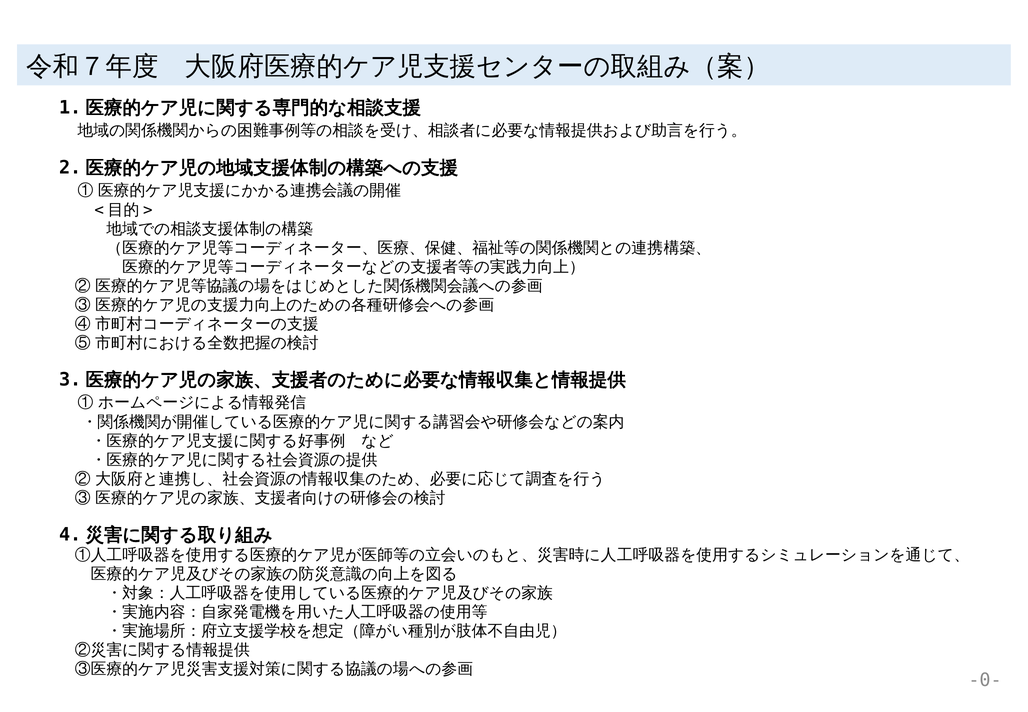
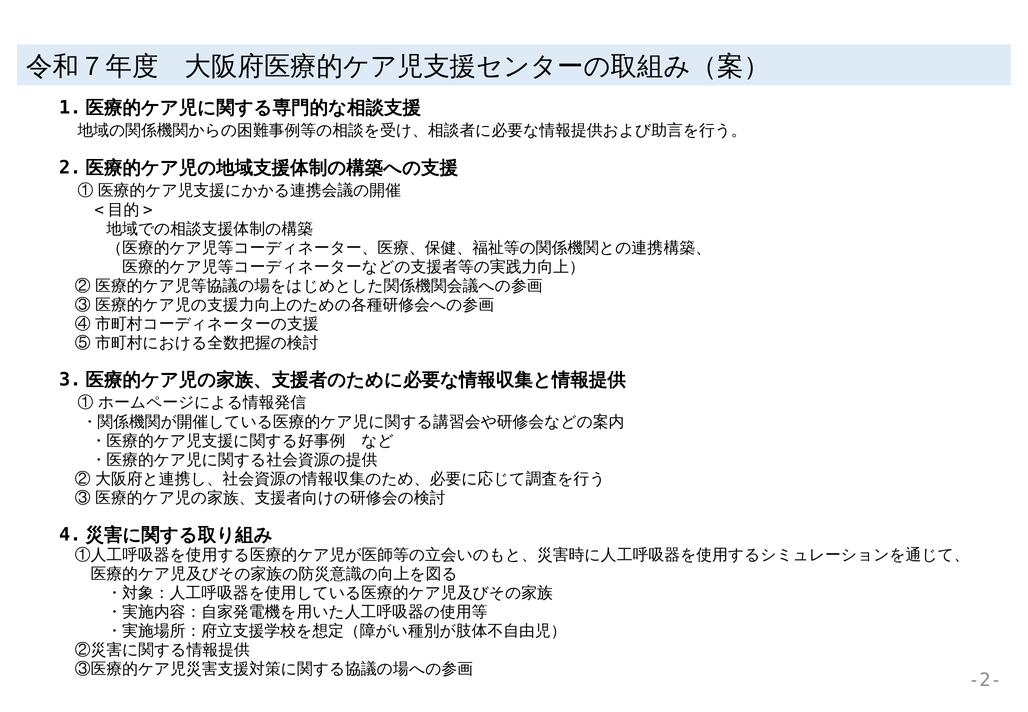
-0-: -0- -> -2-
